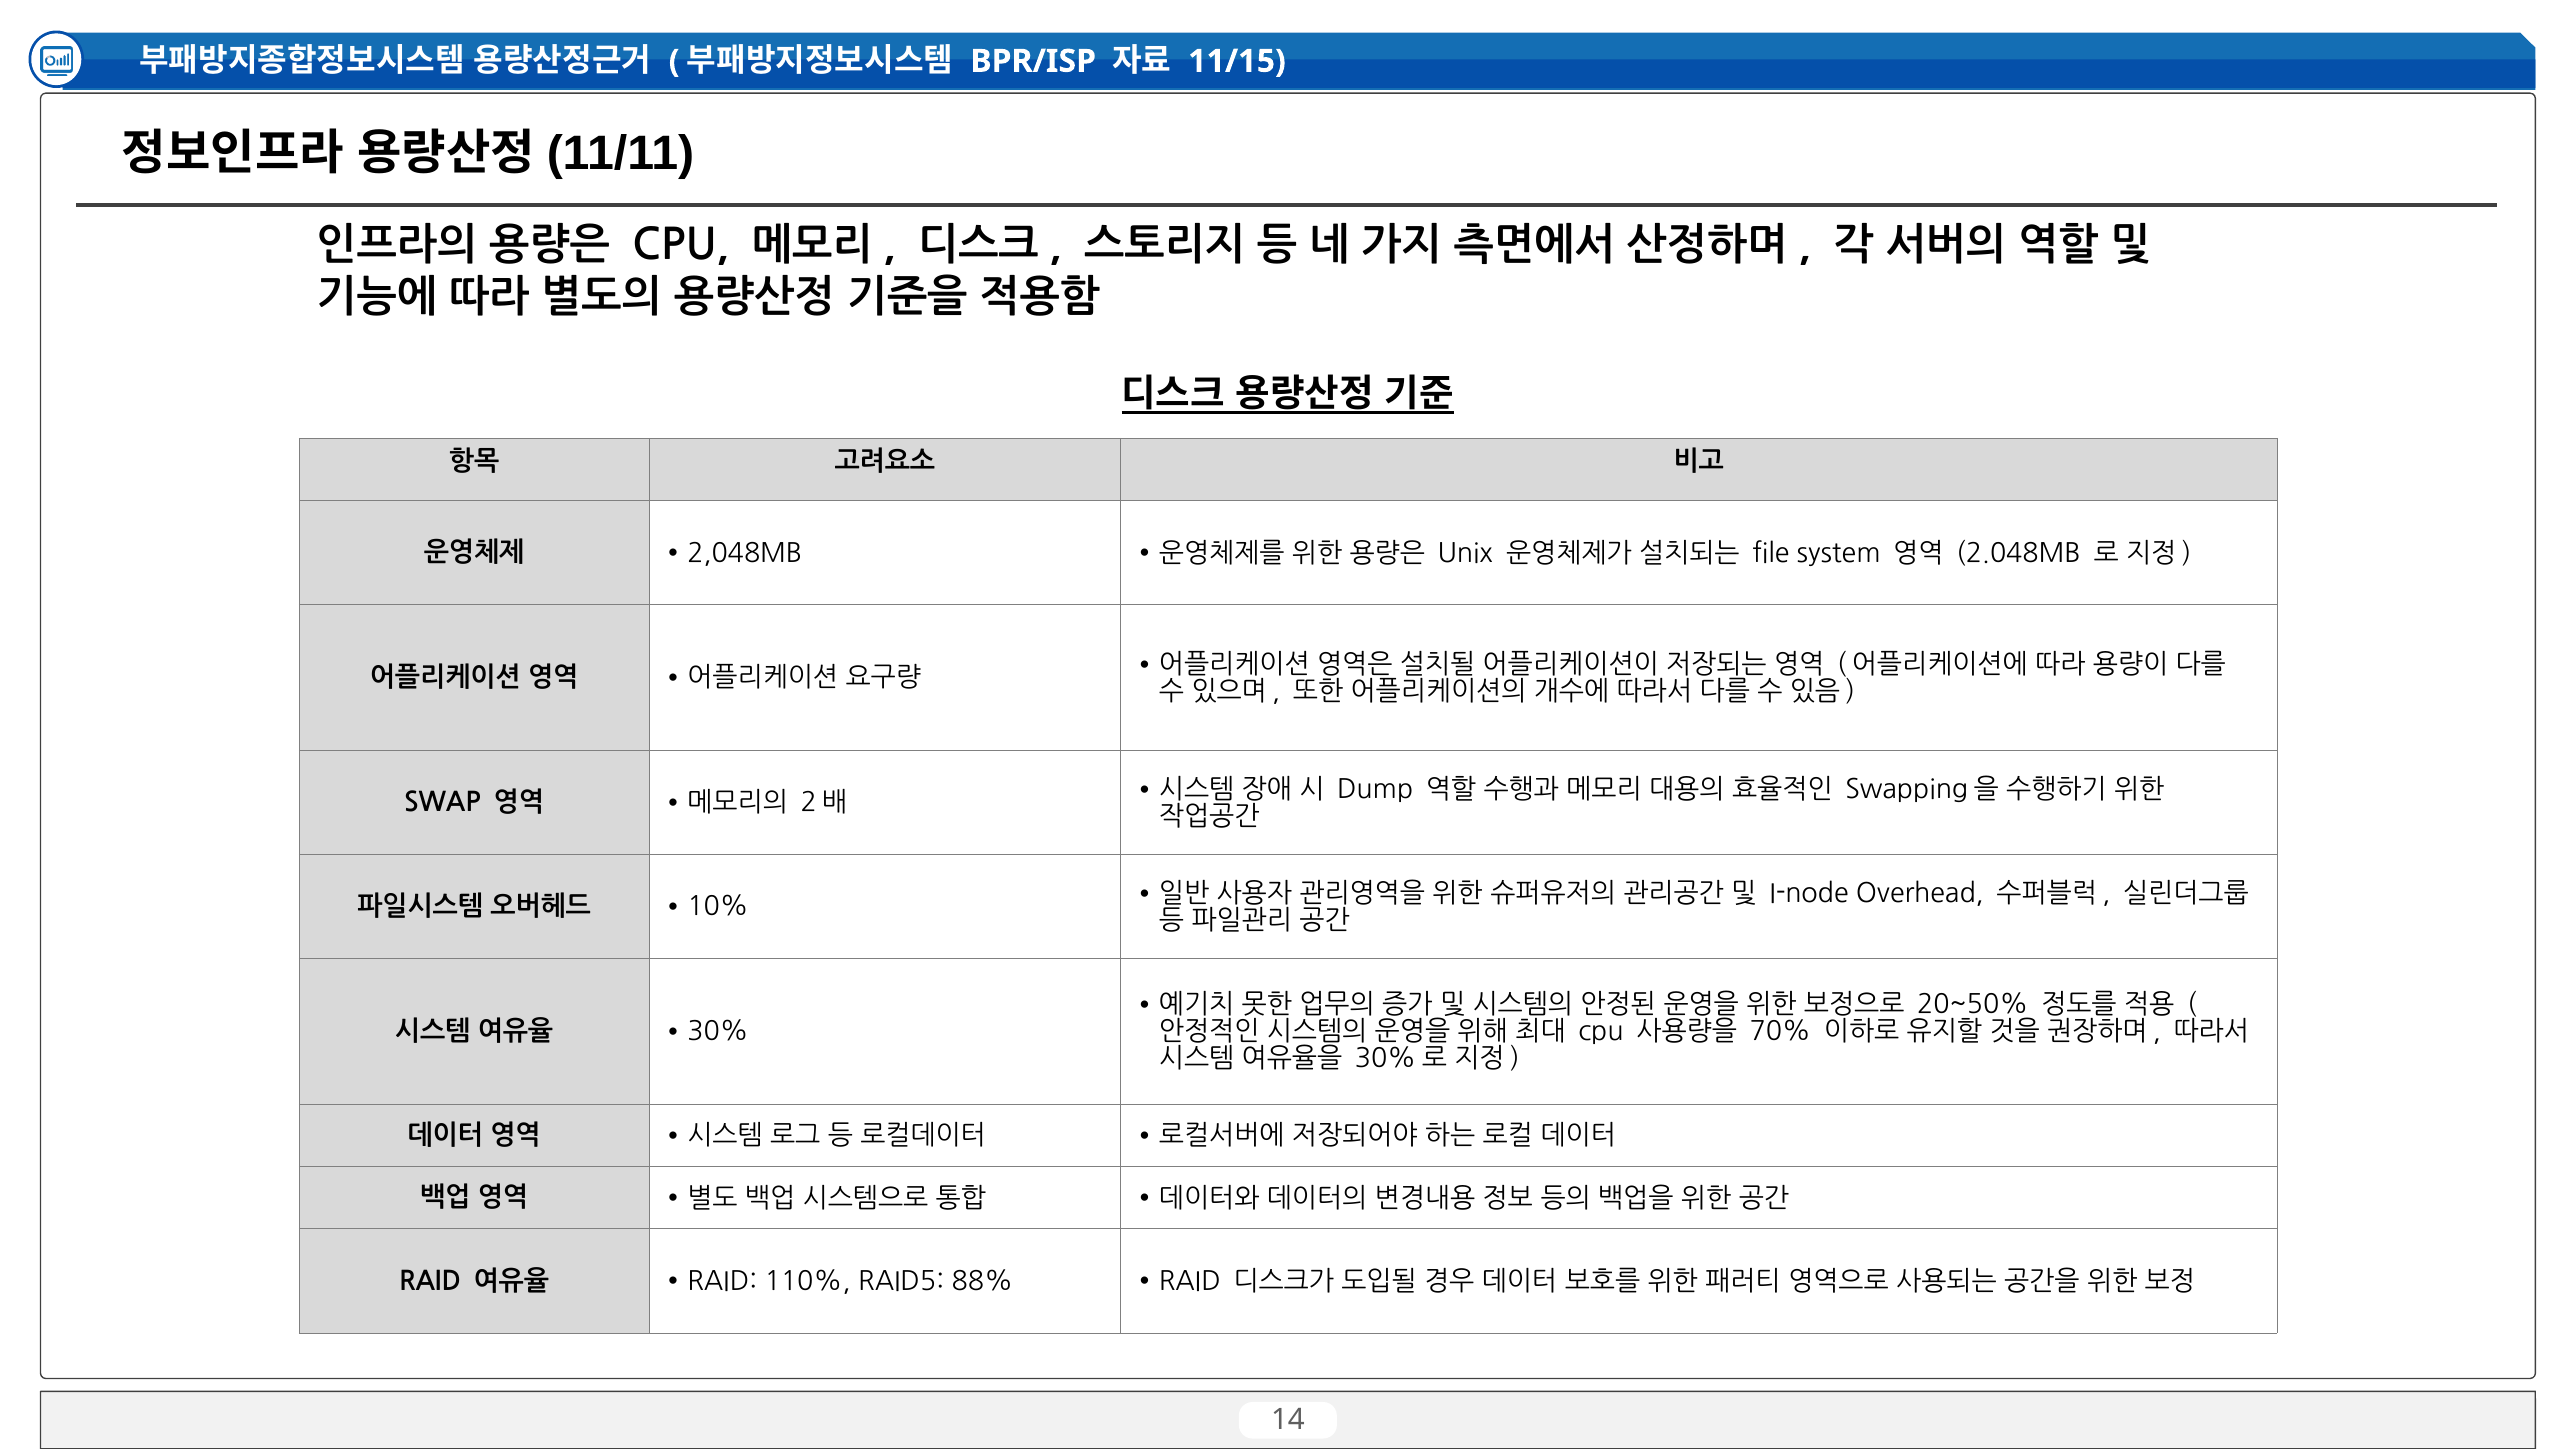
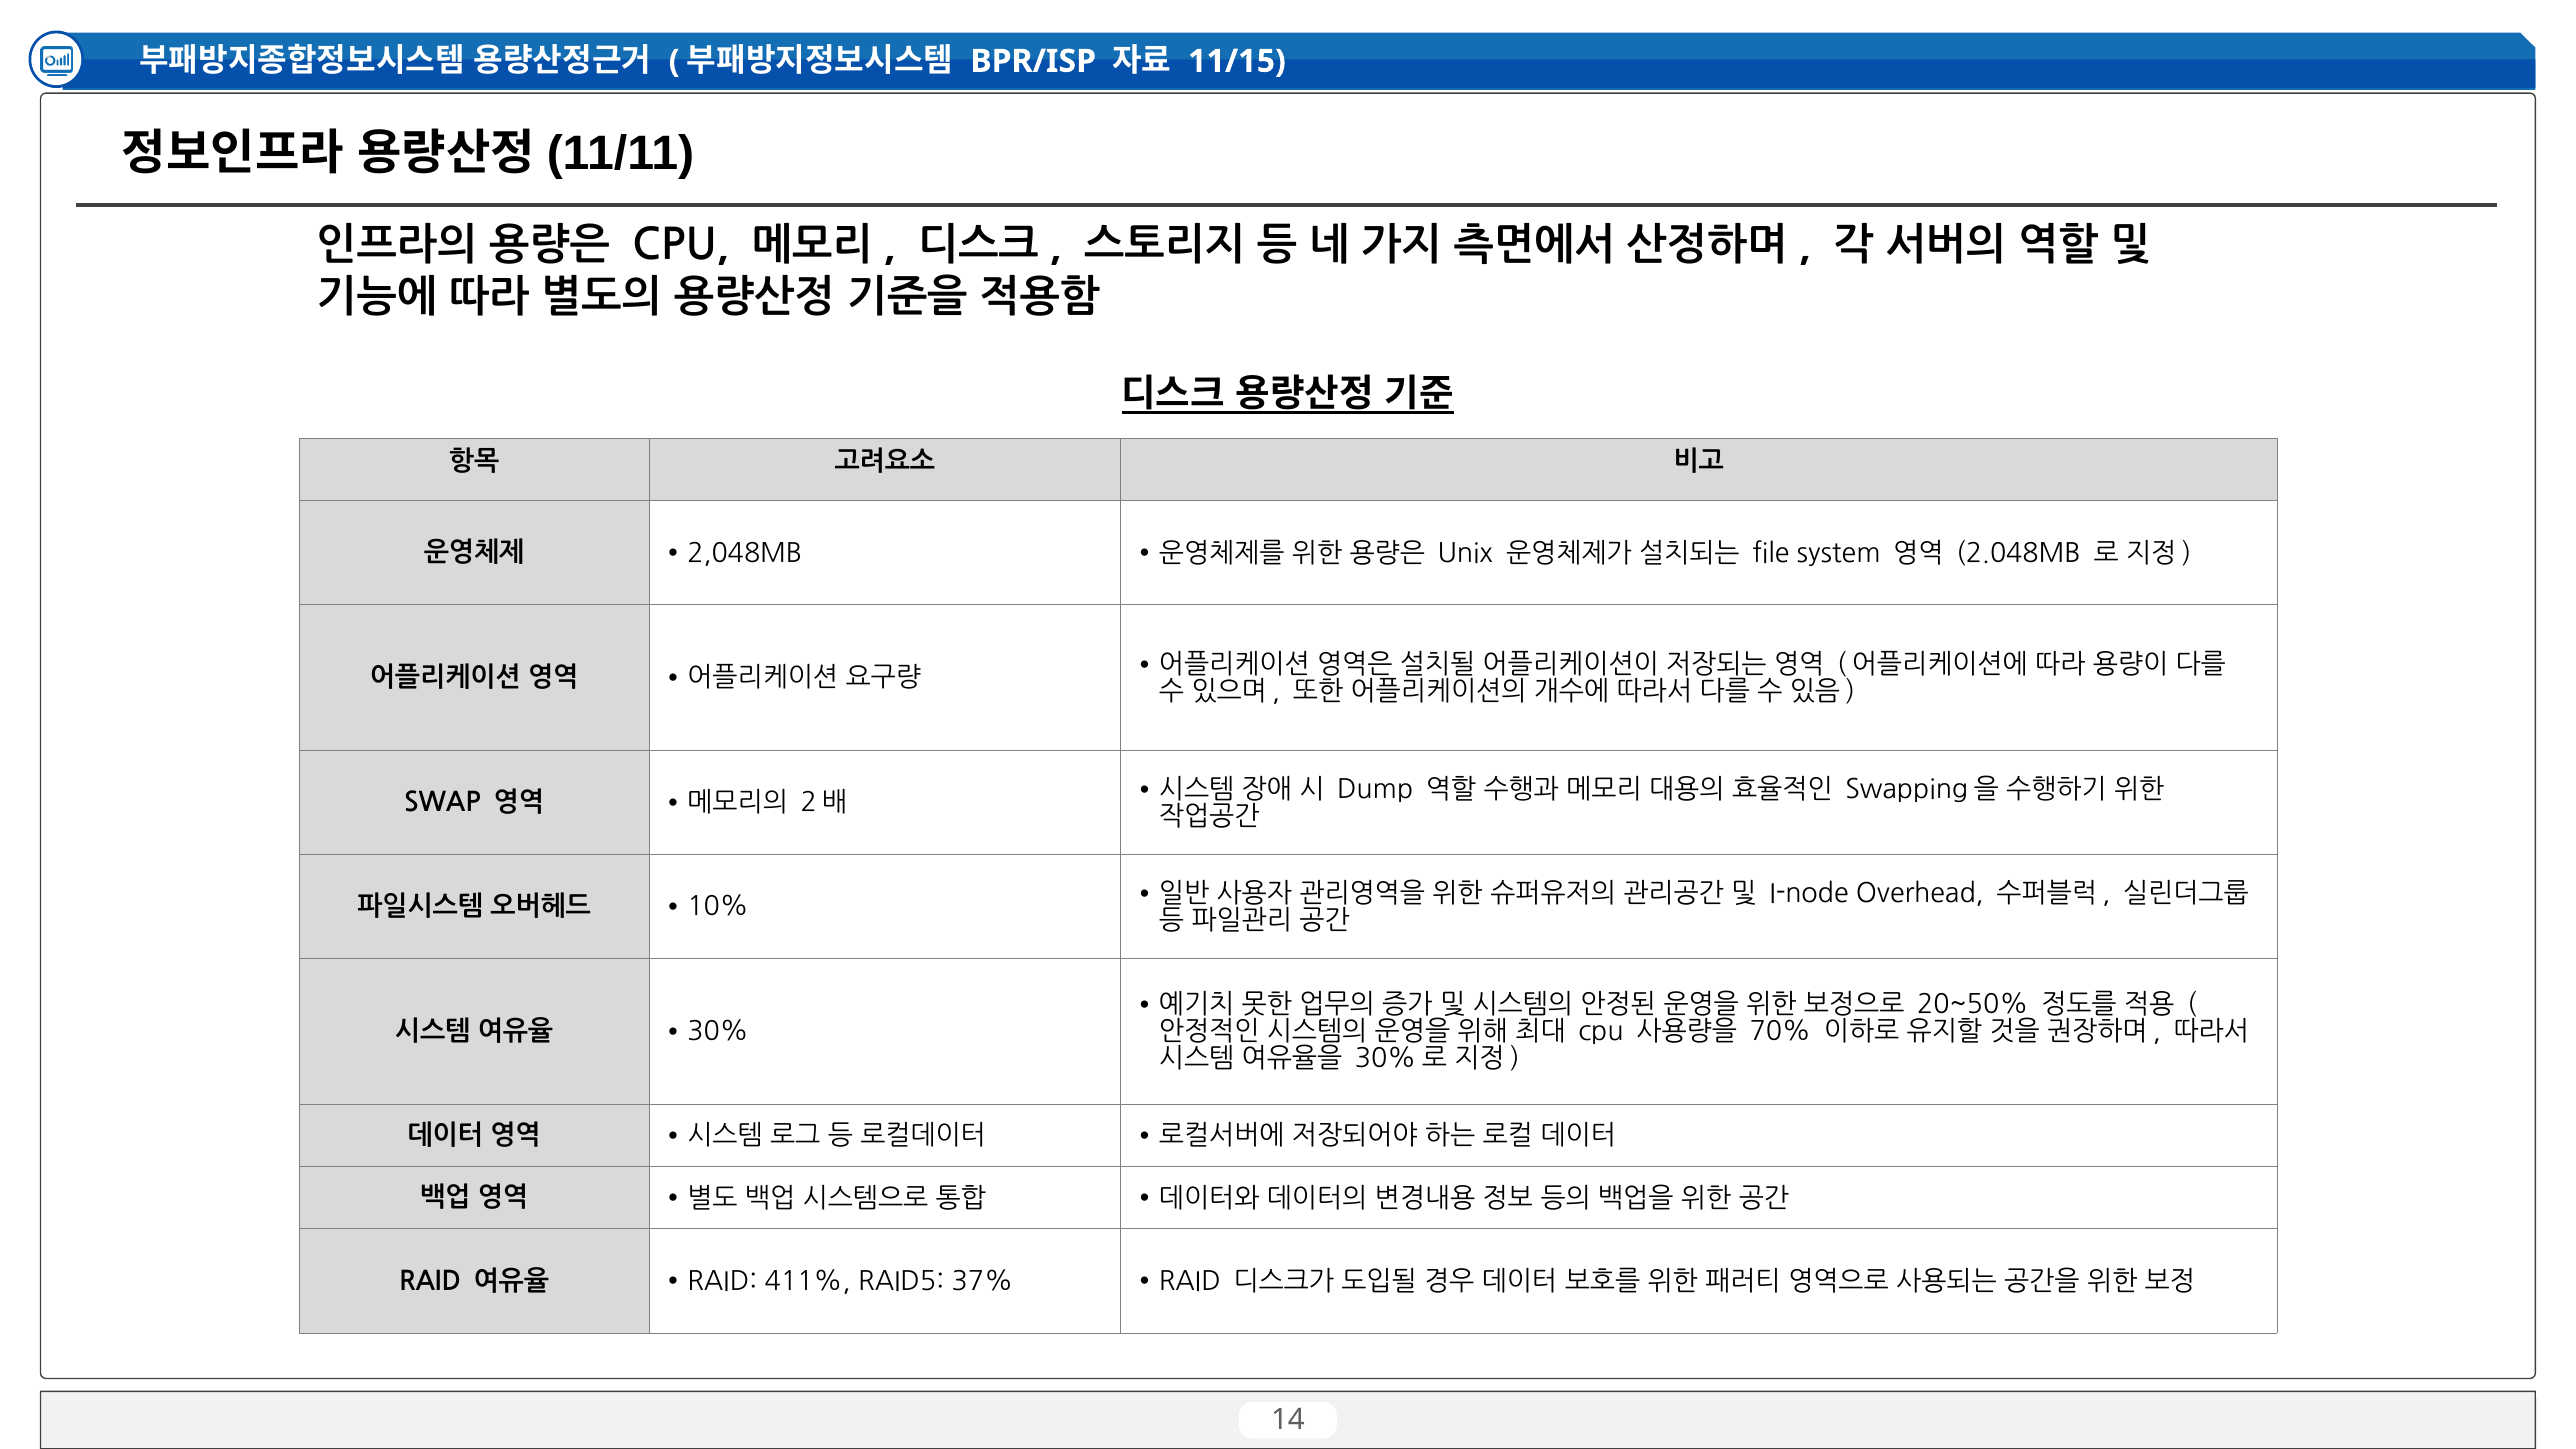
110%: 110% -> 411%
88%: 88% -> 37%
